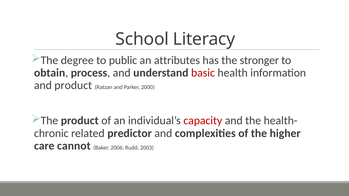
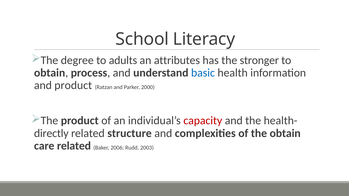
public: public -> adults
basic colour: red -> blue
chronic: chronic -> directly
predictor: predictor -> structure
the higher: higher -> obtain
care cannot: cannot -> related
